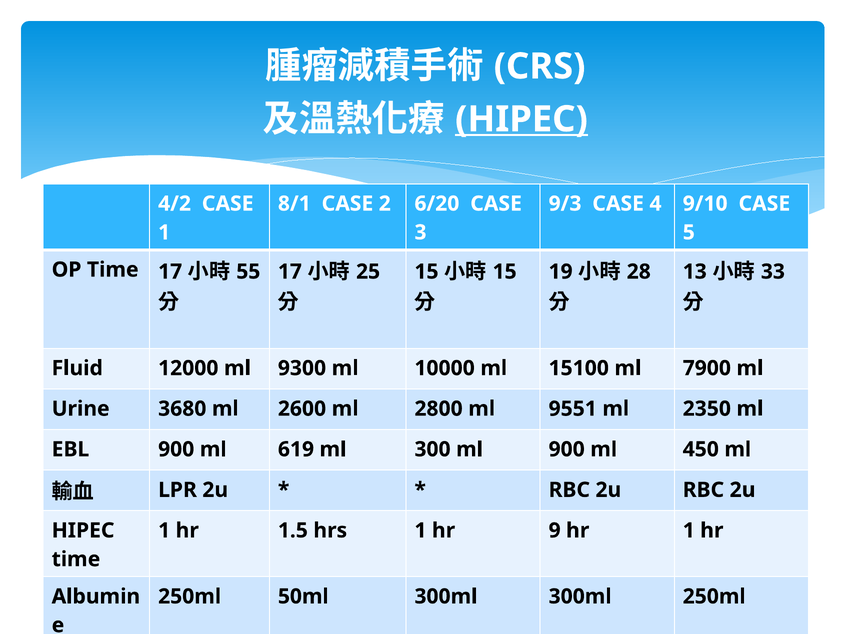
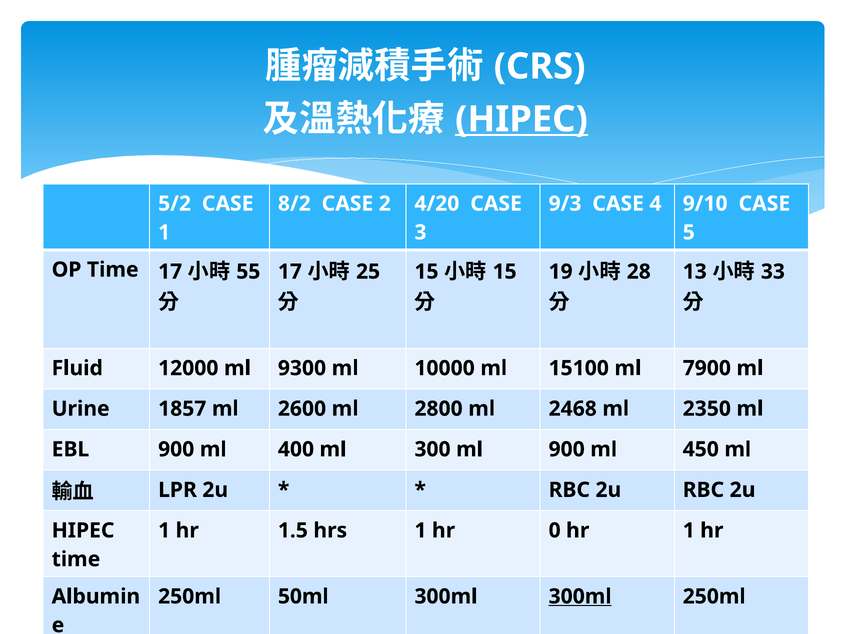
4/2: 4/2 -> 5/2
8/1: 8/1 -> 8/2
6/20: 6/20 -> 4/20
3680: 3680 -> 1857
9551: 9551 -> 2468
619: 619 -> 400
9: 9 -> 0
300ml at (580, 596) underline: none -> present
